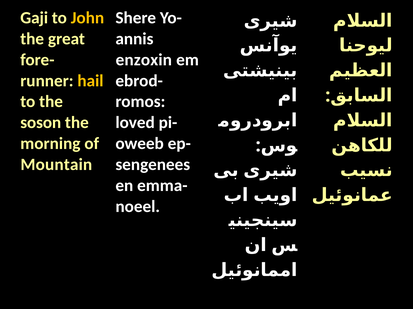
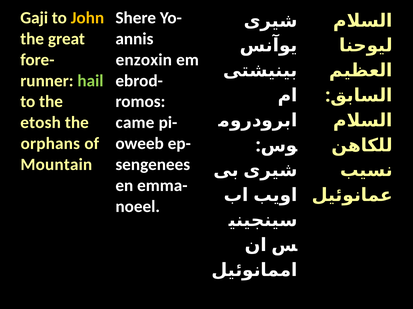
hail colour: yellow -> light green
soson: soson -> etosh
loved: loved -> came
morning: morning -> orphans
